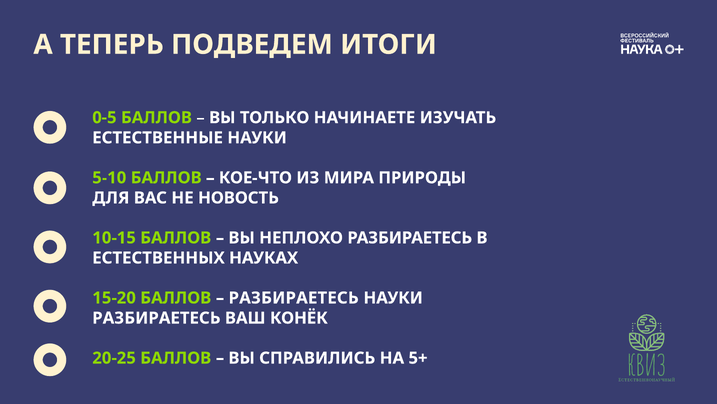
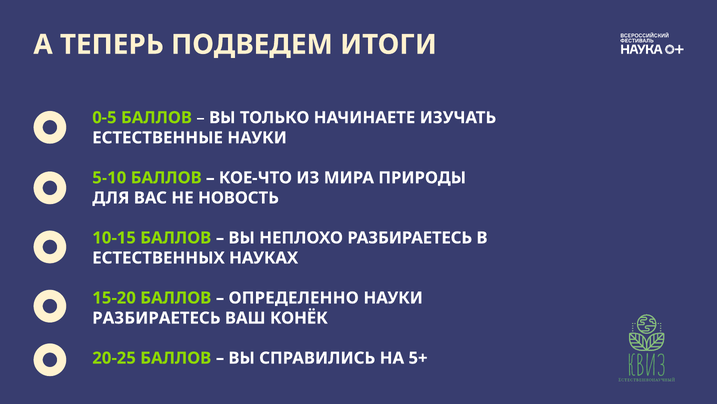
РАЗБИРАЕТЕСЬ at (294, 297): РАЗБИРАЕТЕСЬ -> ОПРЕДЕЛЕННО
